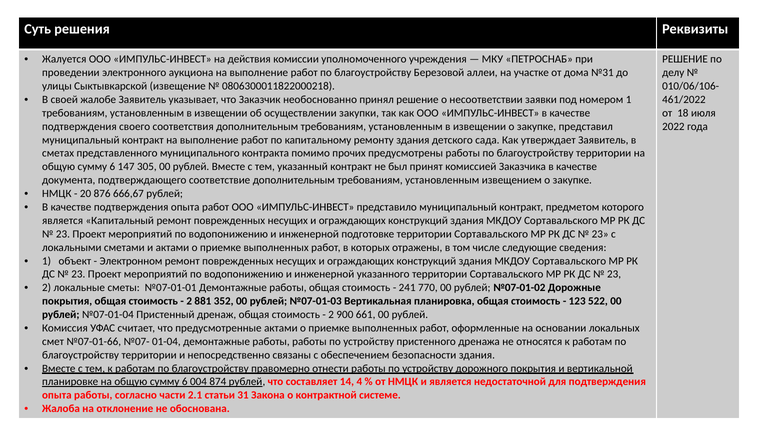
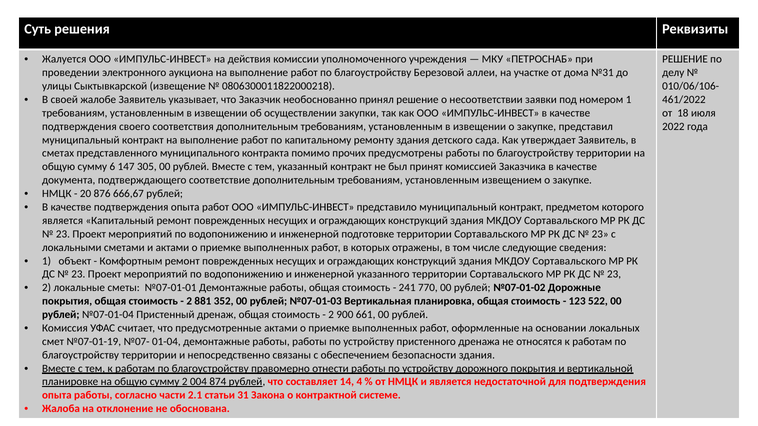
Электронном: Электронном -> Комфортным
№07-01-66: №07-01-66 -> №07-01-19
6 at (185, 382): 6 -> 2
